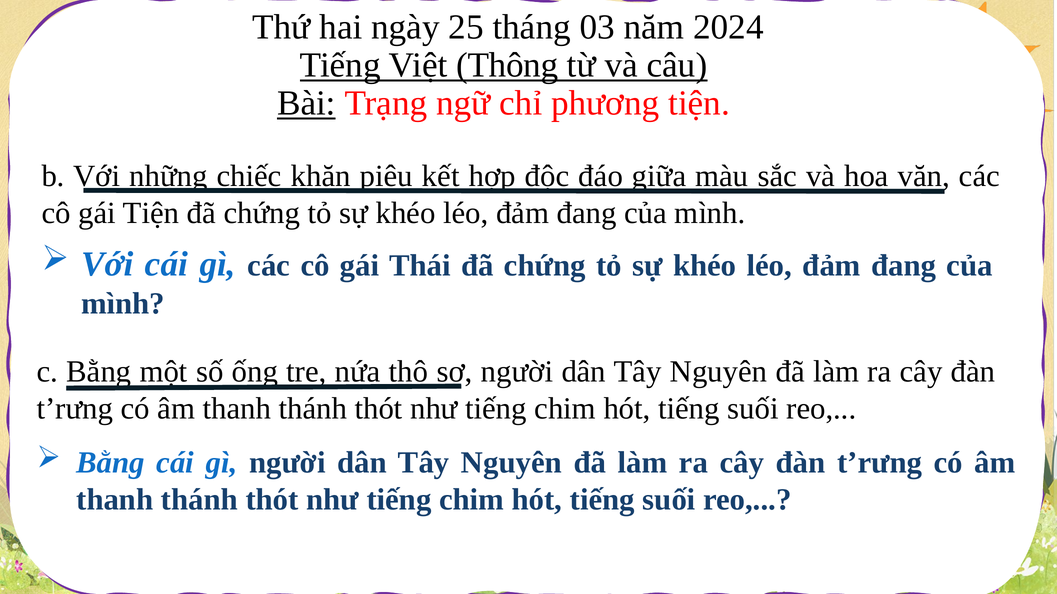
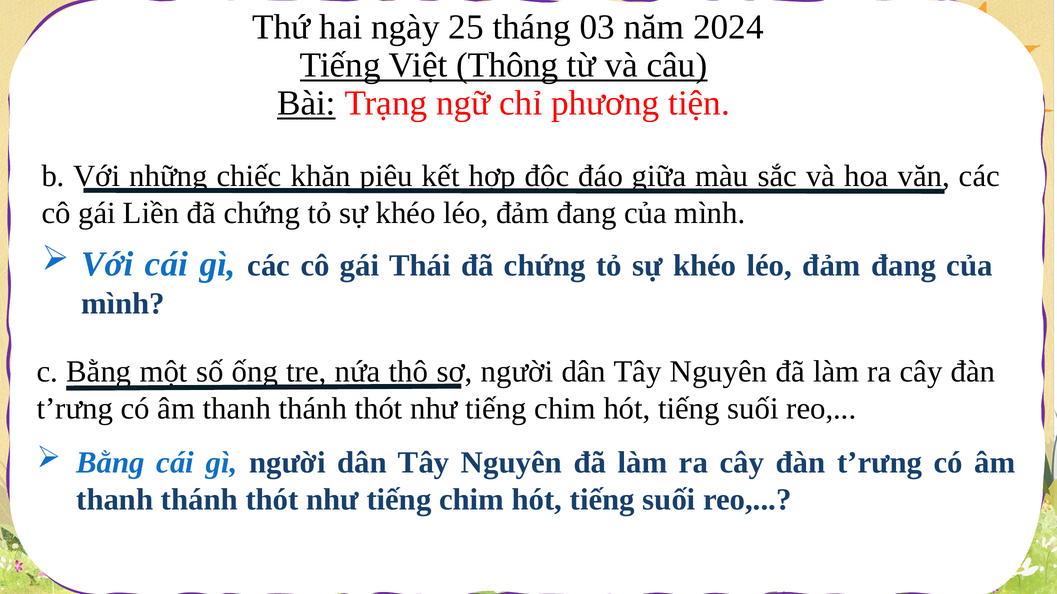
gái Tiện: Tiện -> Liền
